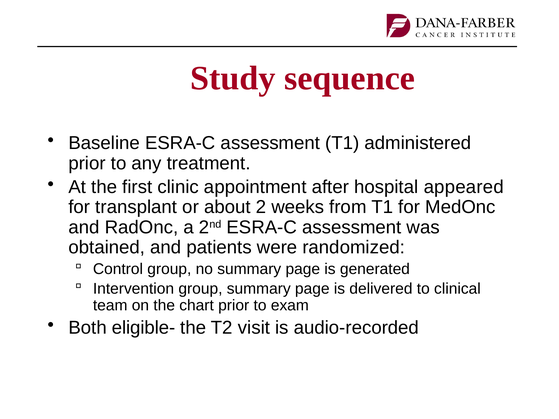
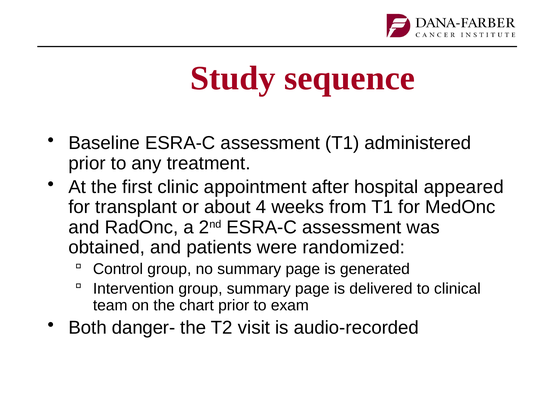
2: 2 -> 4
eligible-: eligible- -> danger-
